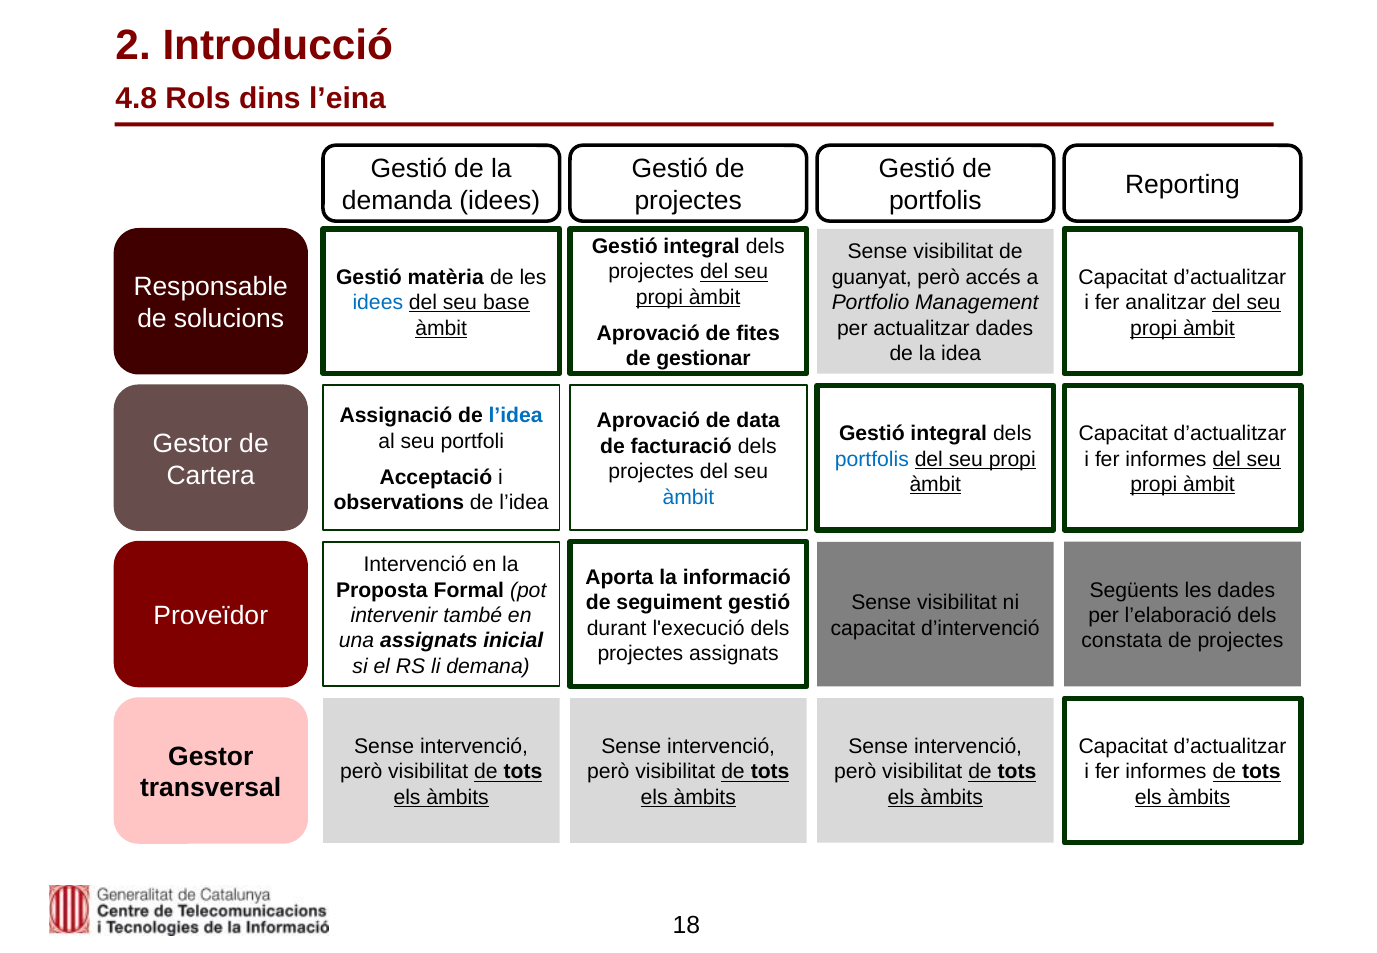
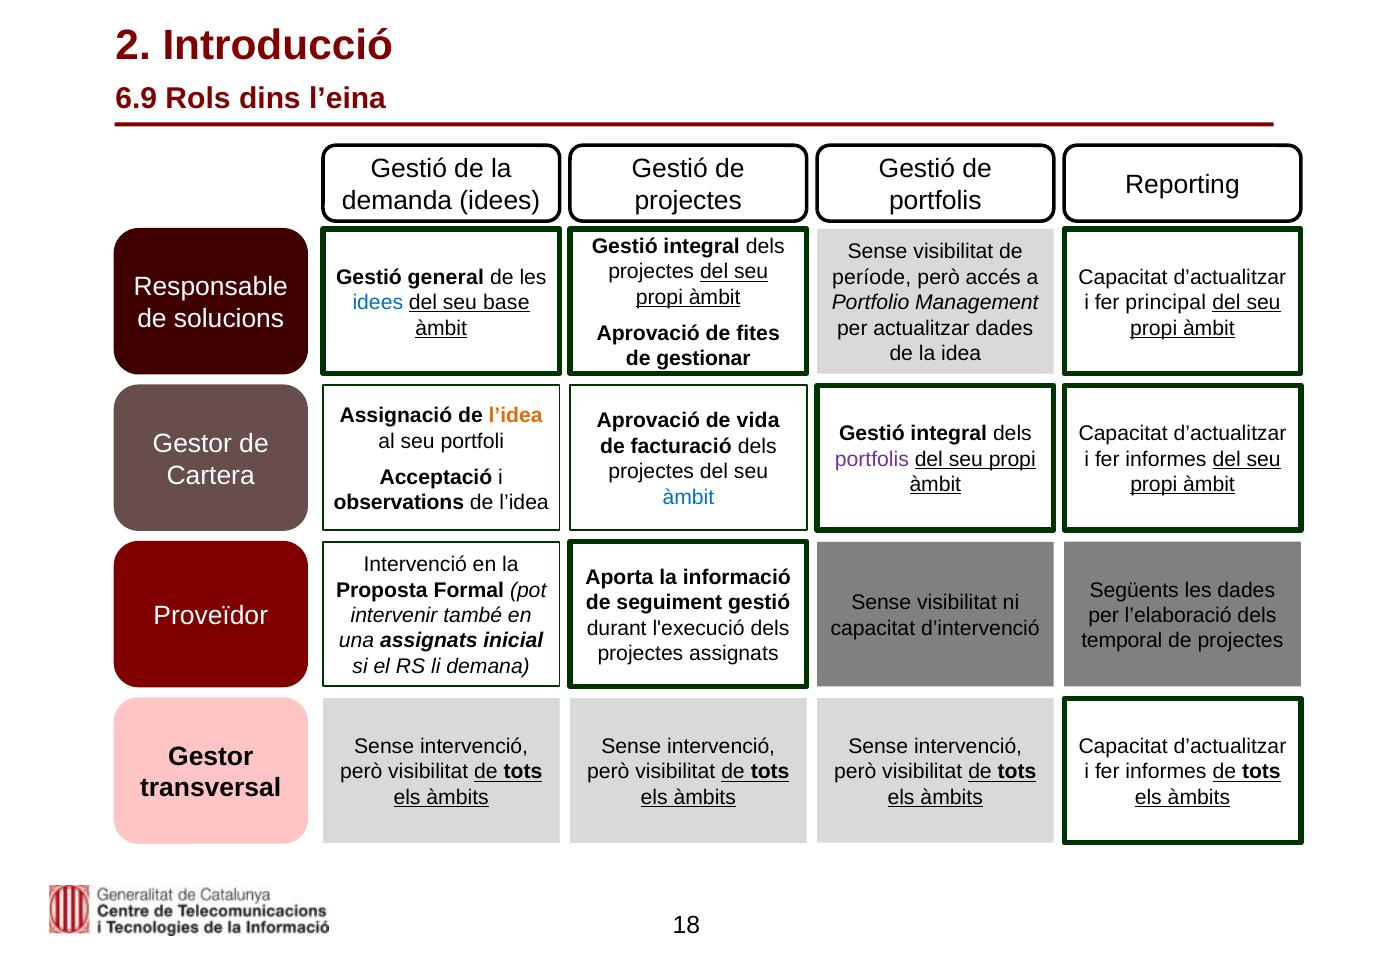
4.8: 4.8 -> 6.9
matèria: matèria -> general
guanyat: guanyat -> període
analitzar: analitzar -> principal
l’idea at (516, 416) colour: blue -> orange
data: data -> vida
portfolis at (872, 459) colour: blue -> purple
constata: constata -> temporal
